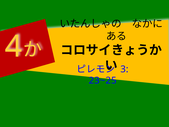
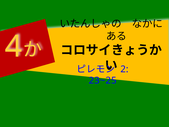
3: 3 -> 2
